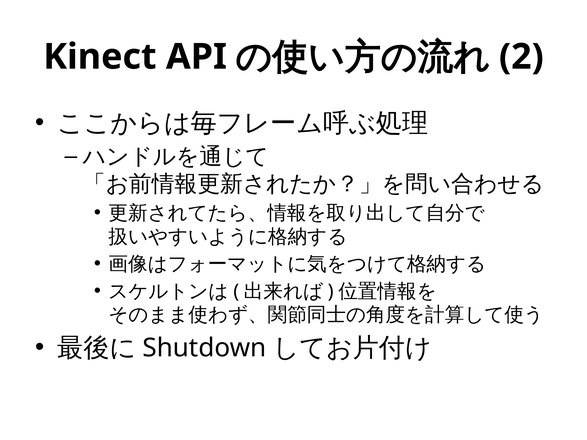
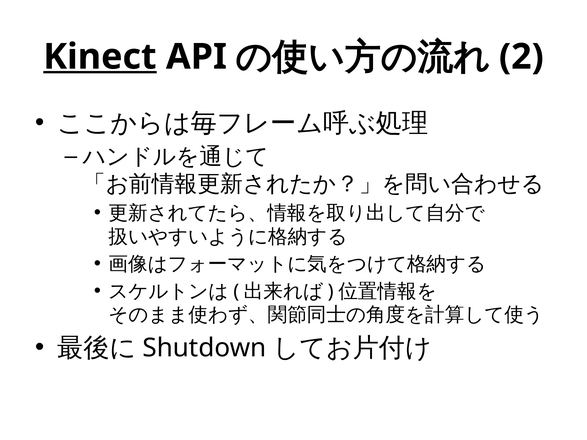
Kinect underline: none -> present
